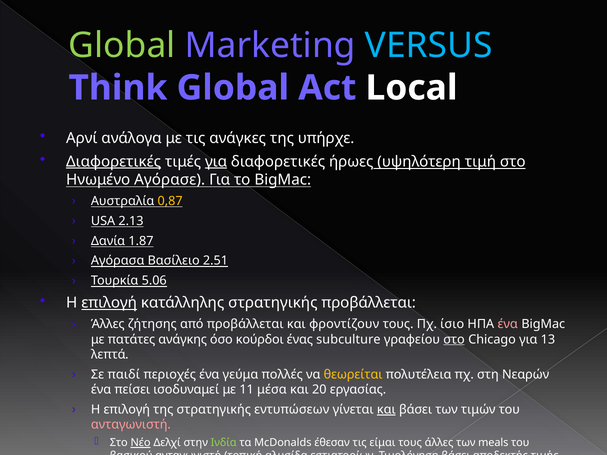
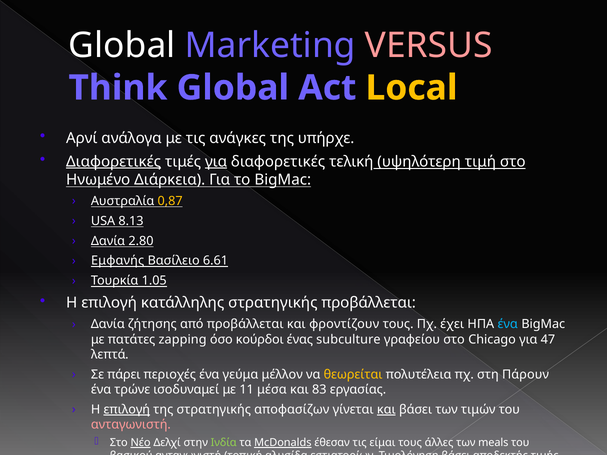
Global at (122, 45) colour: light green -> white
VERSUS colour: light blue -> pink
Local colour: white -> yellow
ήρωες: ήρωες -> τελική
Αγόρασε: Αγόρασε -> Διάρκεια
2.13: 2.13 -> 8.13
1.87: 1.87 -> 2.80
Αγόρασα: Αγόρασα -> Εμφανής
2.51: 2.51 -> 6.61
5.06: 5.06 -> 1.05
επιλογή at (109, 303) underline: present -> none
Άλλες at (108, 324): Άλλες -> Δανία
ίσιο: ίσιο -> έχει
ένα at (508, 324) colour: pink -> light blue
ανάγκης: ανάγκης -> zapping
στο at (454, 340) underline: present -> none
13: 13 -> 47
παιδί: παιδί -> πάρει
πολλές: πολλές -> μέλλον
Νεαρών: Νεαρών -> Πάρουν
πείσει: πείσει -> τρώνε
20: 20 -> 83
επιλογή at (127, 410) underline: none -> present
εντυπώσεων: εντυπώσεων -> αποφασίζων
McDonalds underline: none -> present
